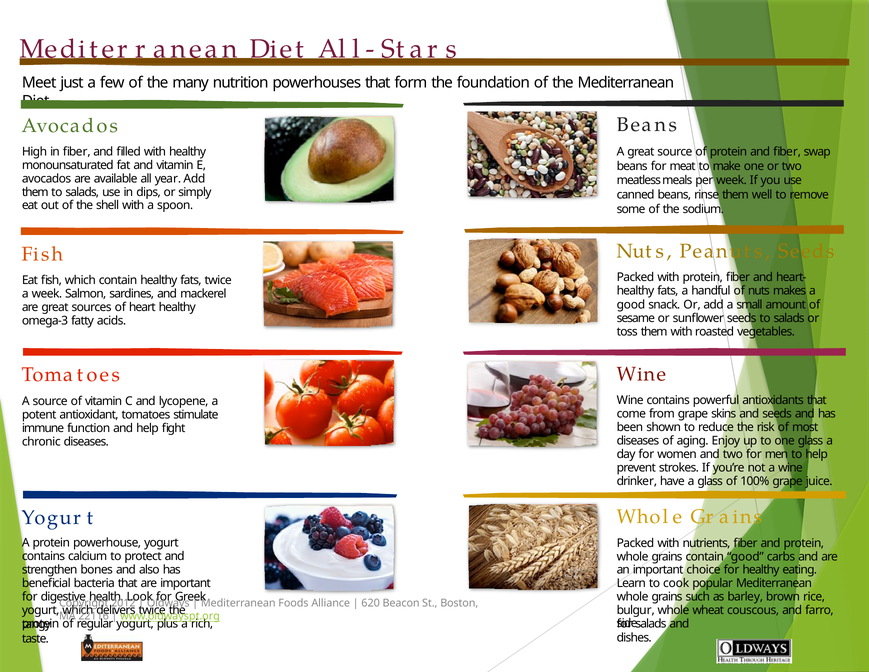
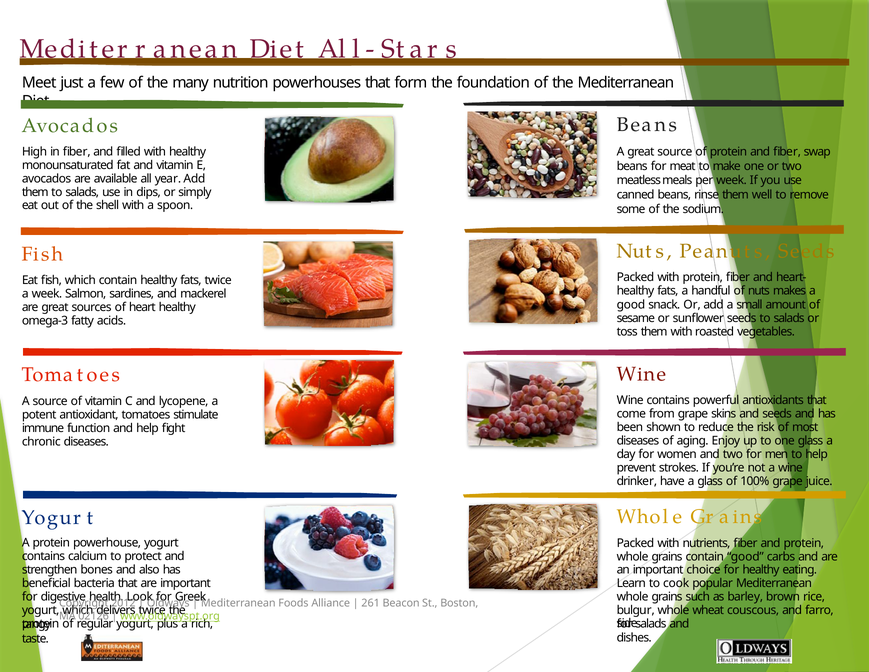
620: 620 -> 261
22116: 22116 -> 02126
